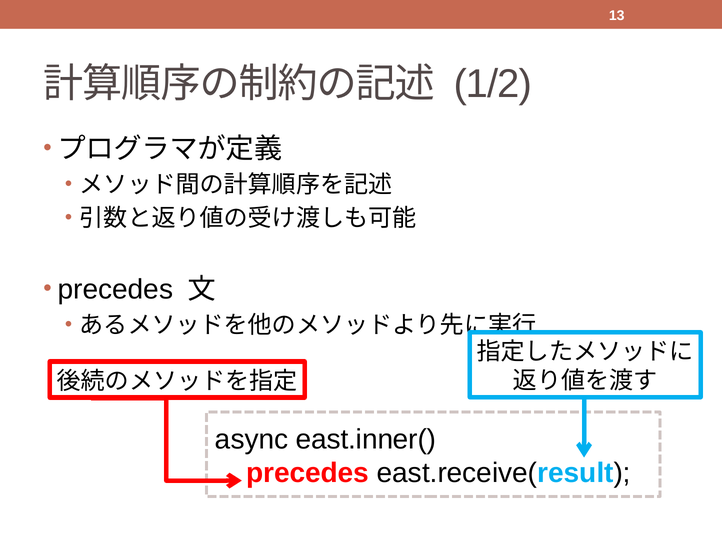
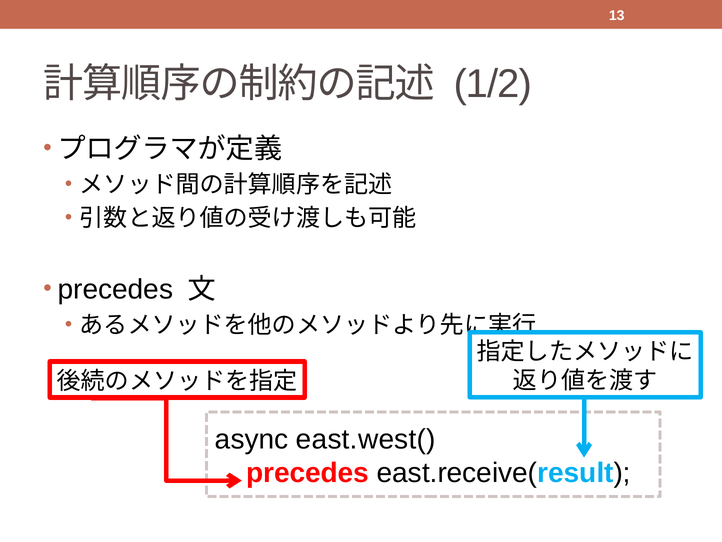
east.inner(: east.inner( -> east.west(
